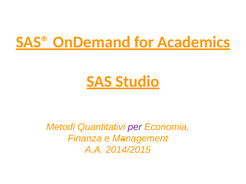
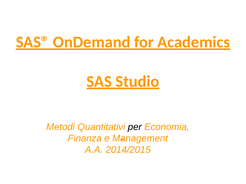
per colour: purple -> black
